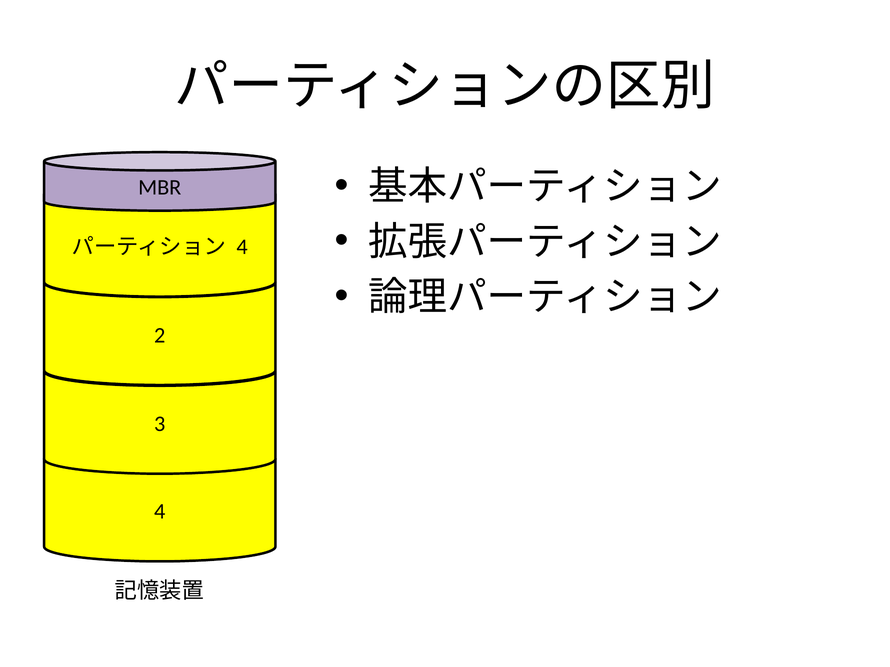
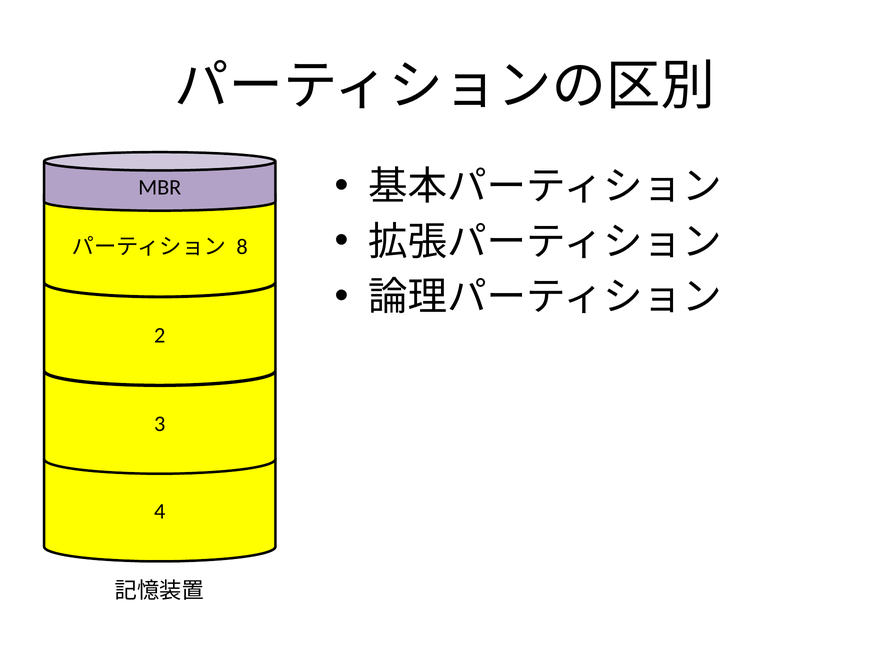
4 at (242, 247): 4 -> 8
